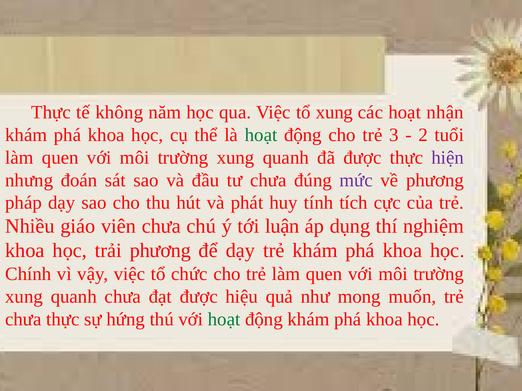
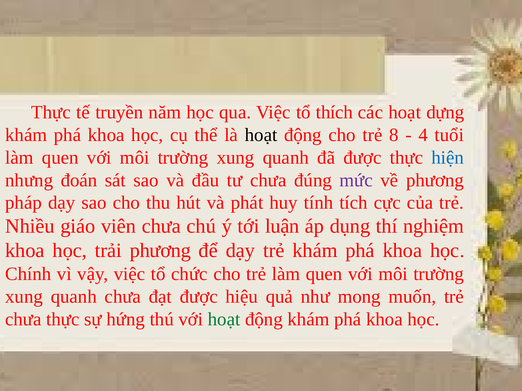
không: không -> truyền
tổ xung: xung -> thích
nhận: nhận -> dựng
hoạt at (261, 135) colour: green -> black
3: 3 -> 8
2: 2 -> 4
hiện colour: purple -> blue
